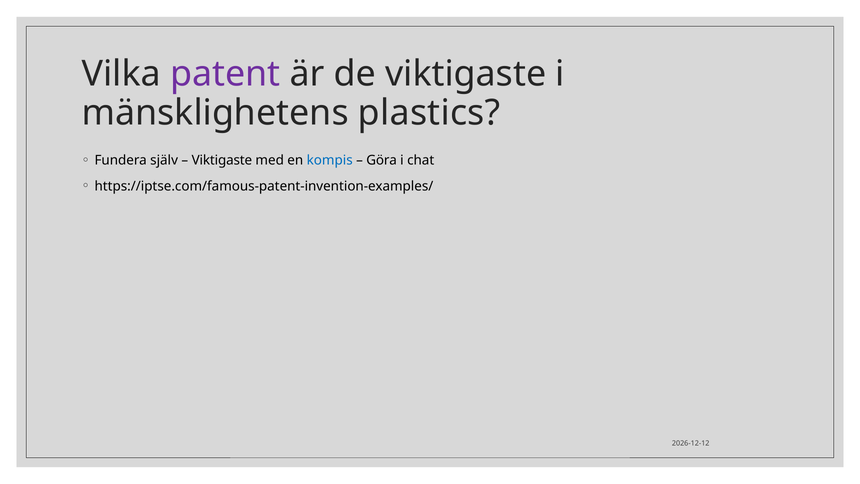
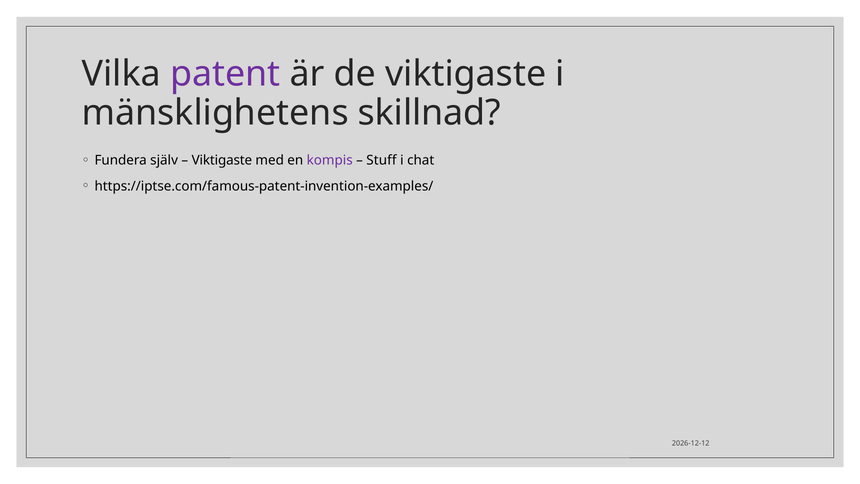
plastics: plastics -> skillnad
kompis colour: blue -> purple
Göra: Göra -> Stuff
